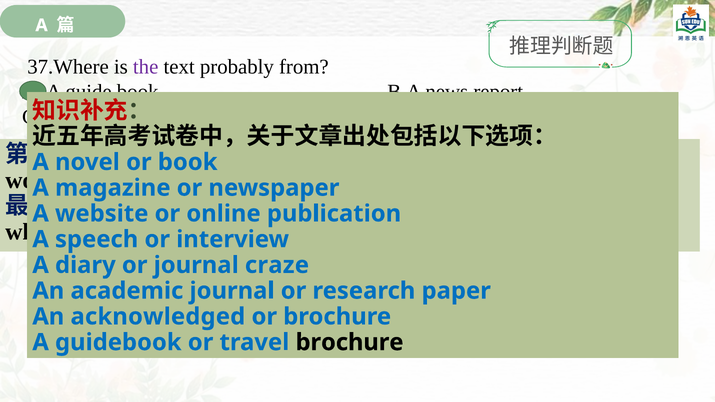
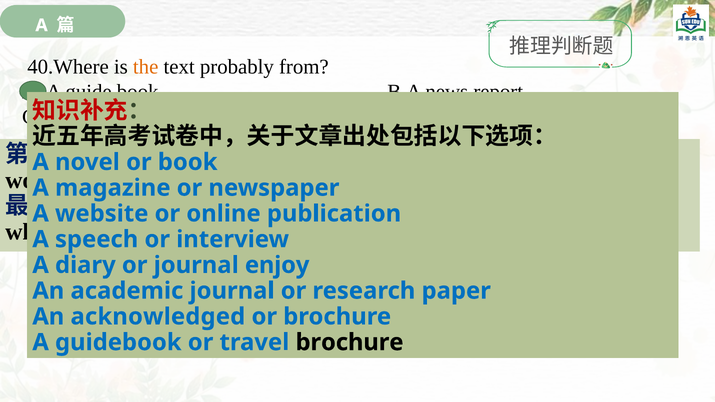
37.Where: 37.Where -> 40.Where
the at (146, 67) colour: purple -> orange
craze: craze -> enjoy
